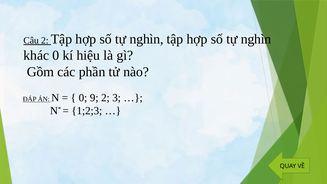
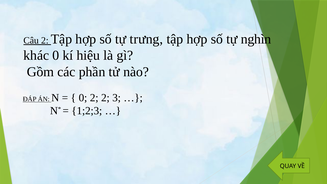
nghìn at (147, 39): nghìn -> trưng
0 9: 9 -> 2
